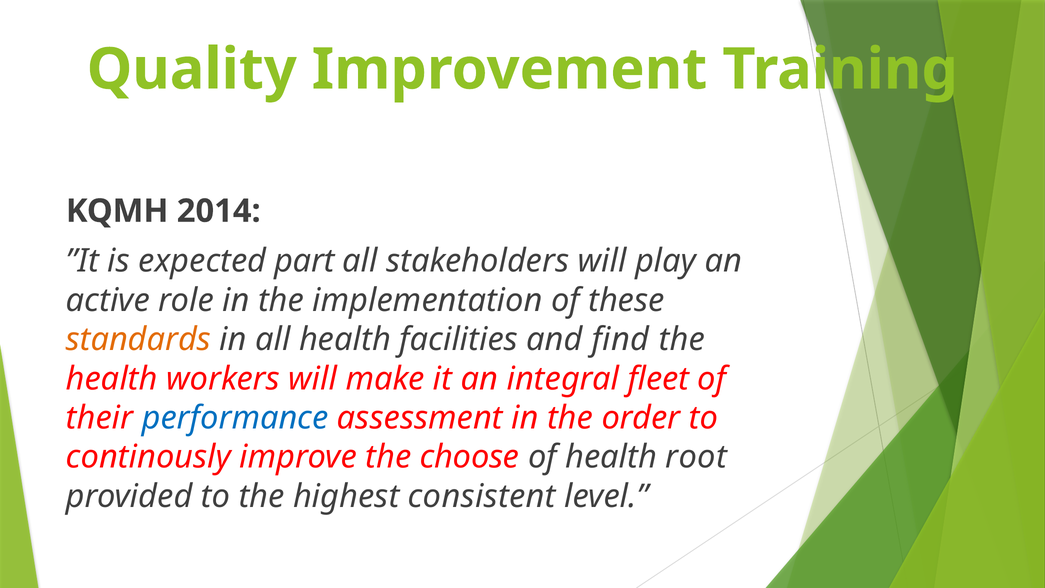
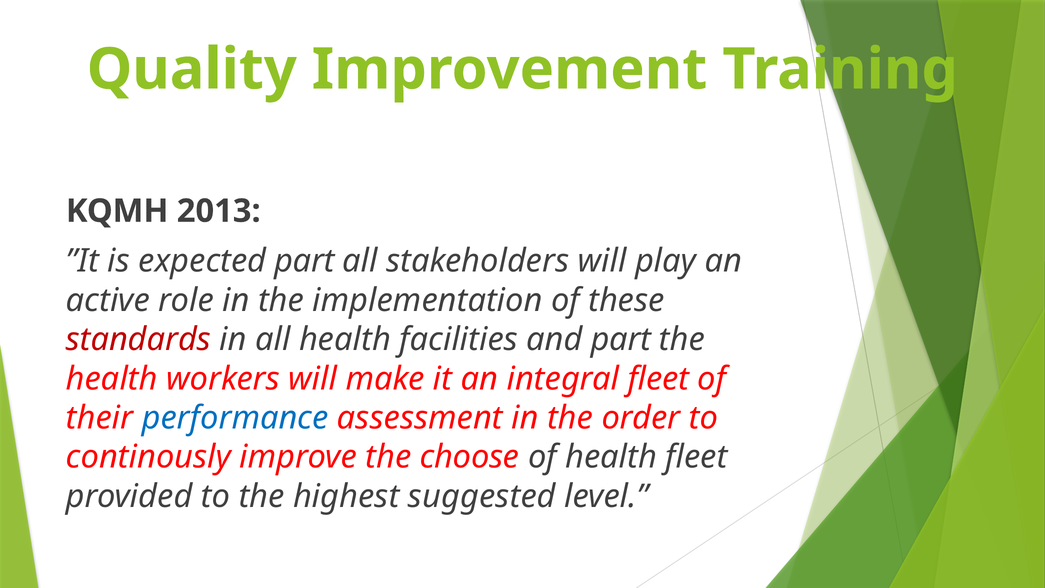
2014: 2014 -> 2013
standards colour: orange -> red
and find: find -> part
health root: root -> fleet
consistent: consistent -> suggested
